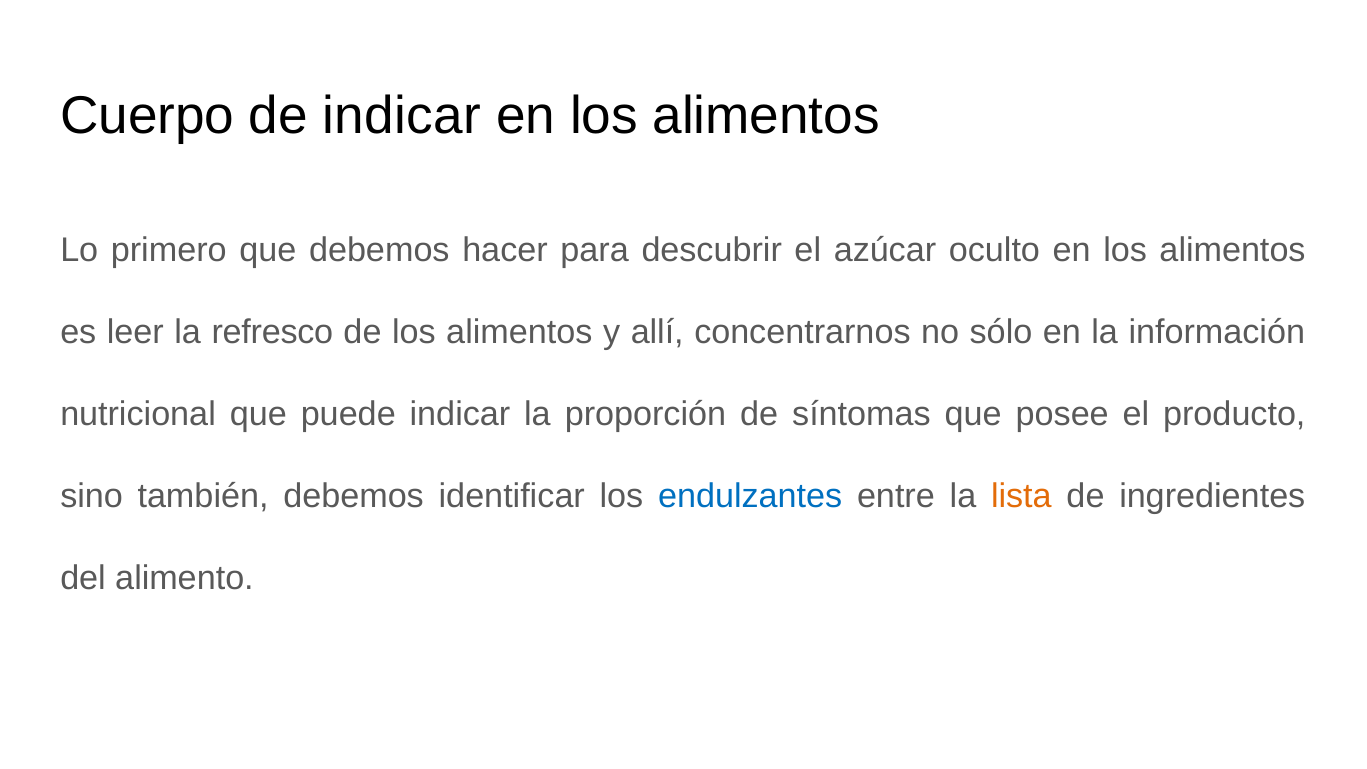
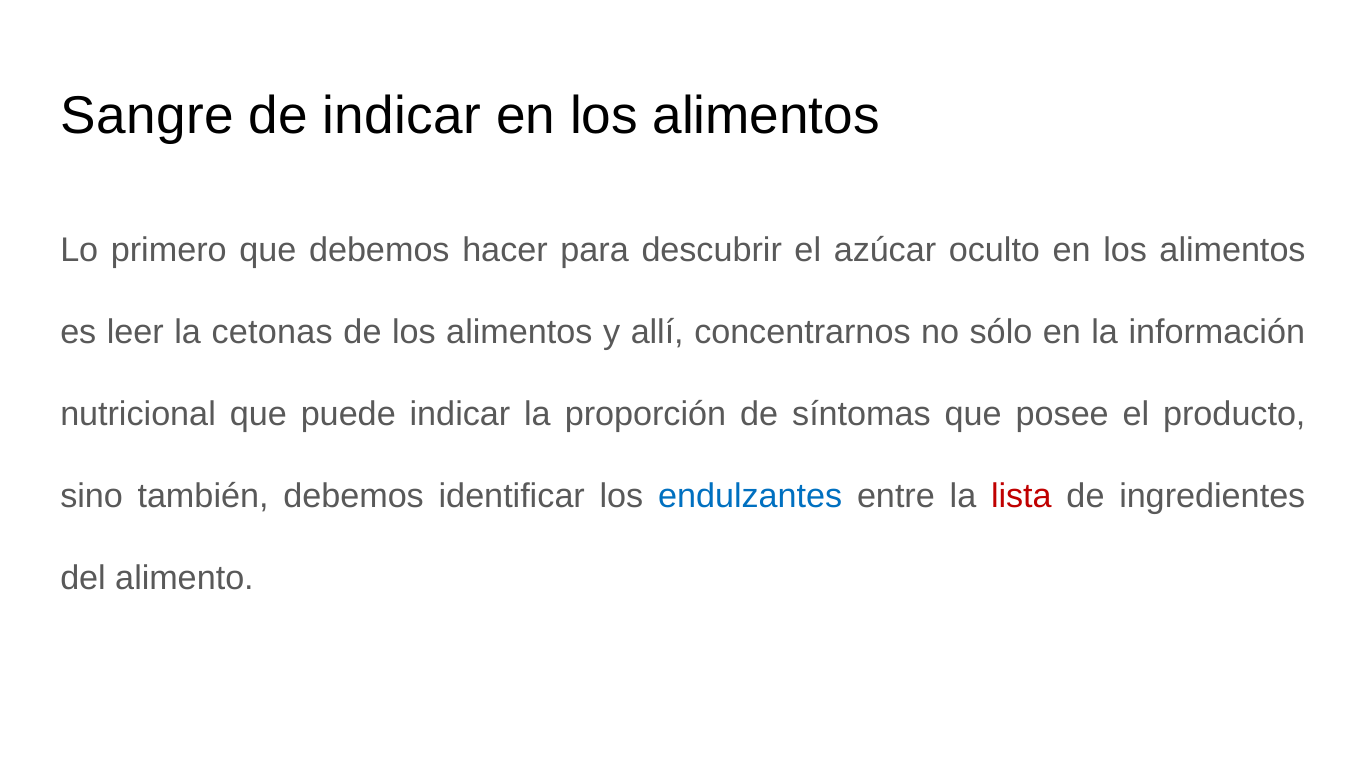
Cuerpo: Cuerpo -> Sangre
refresco: refresco -> cetonas
lista colour: orange -> red
